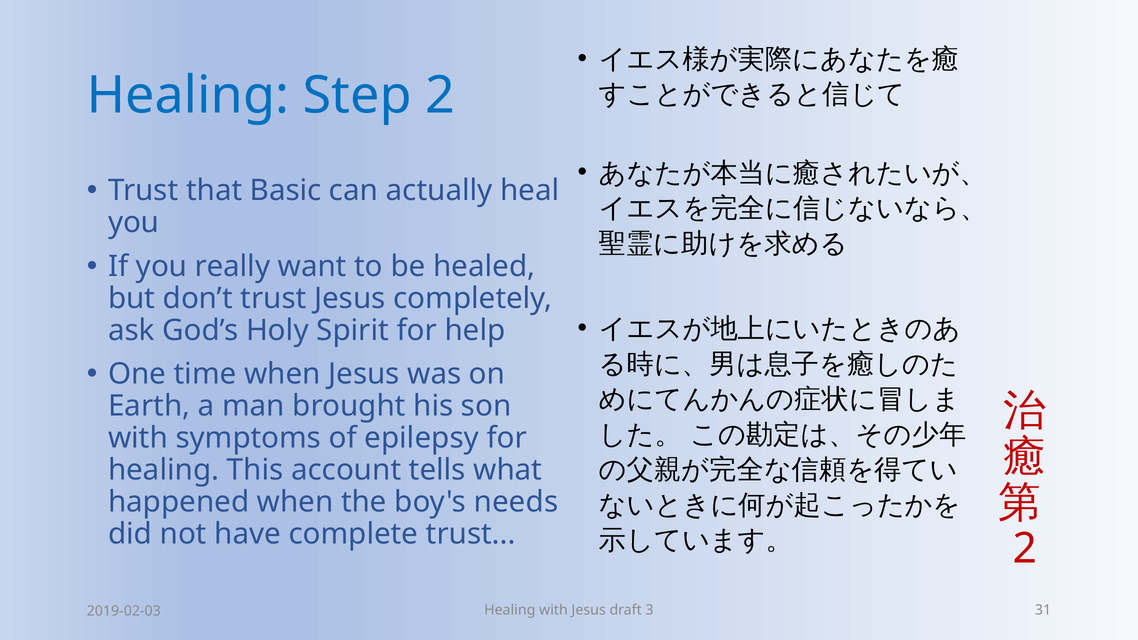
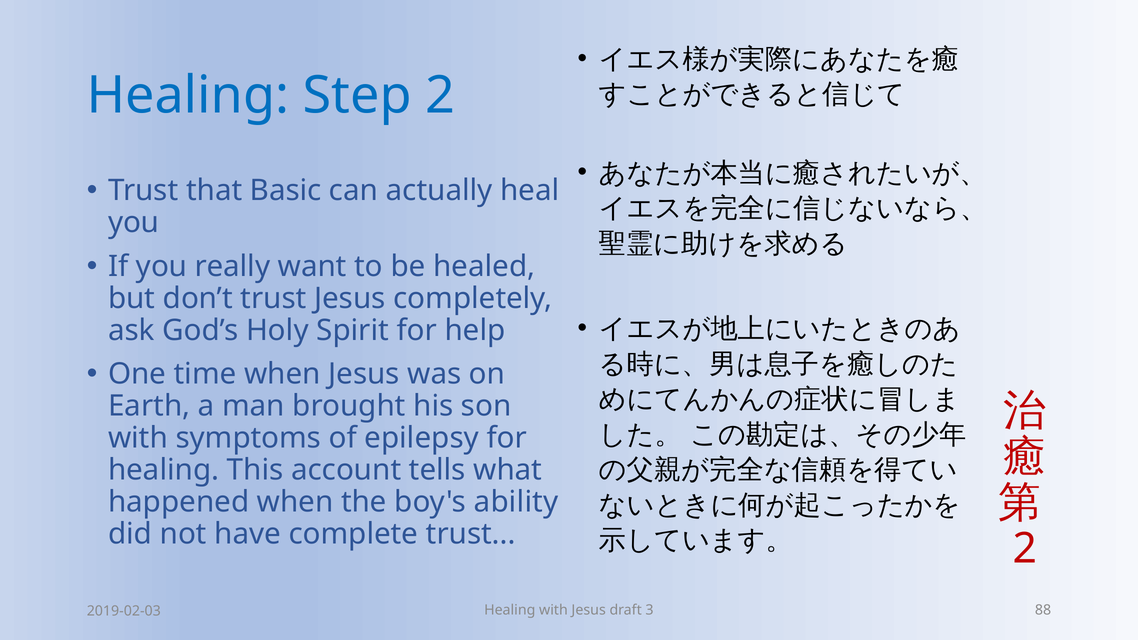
needs: needs -> ability
31: 31 -> 88
